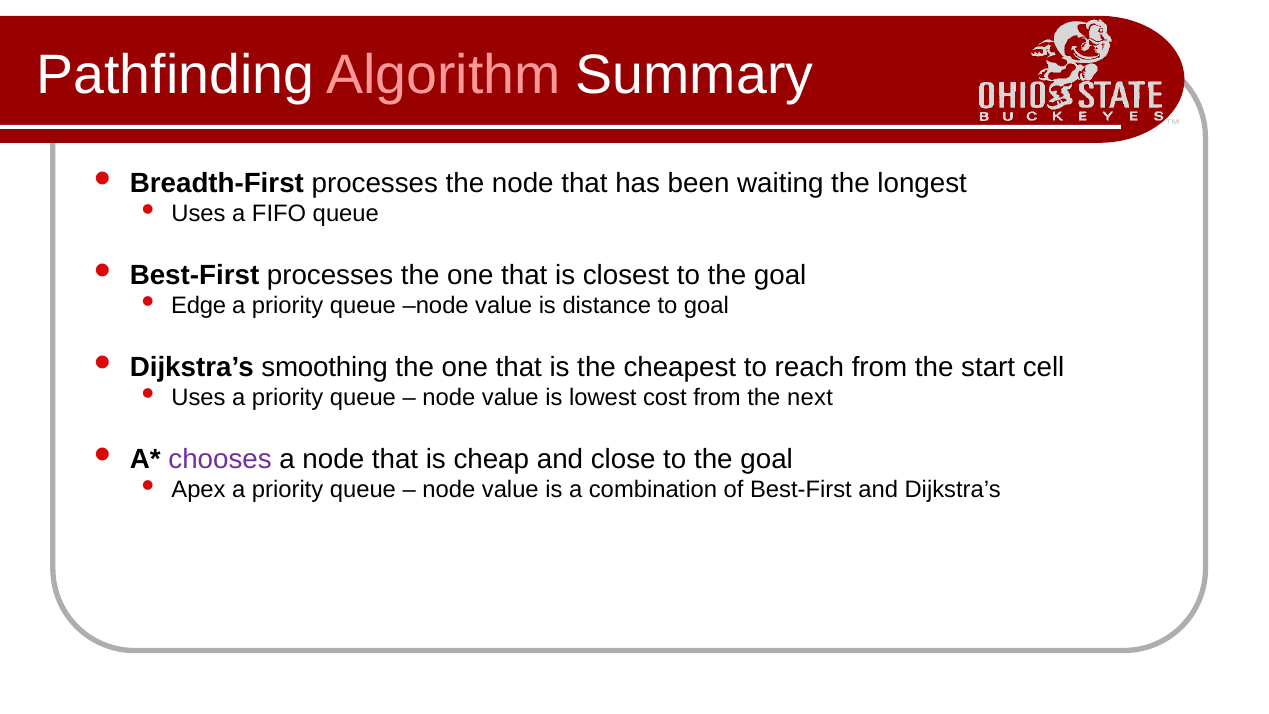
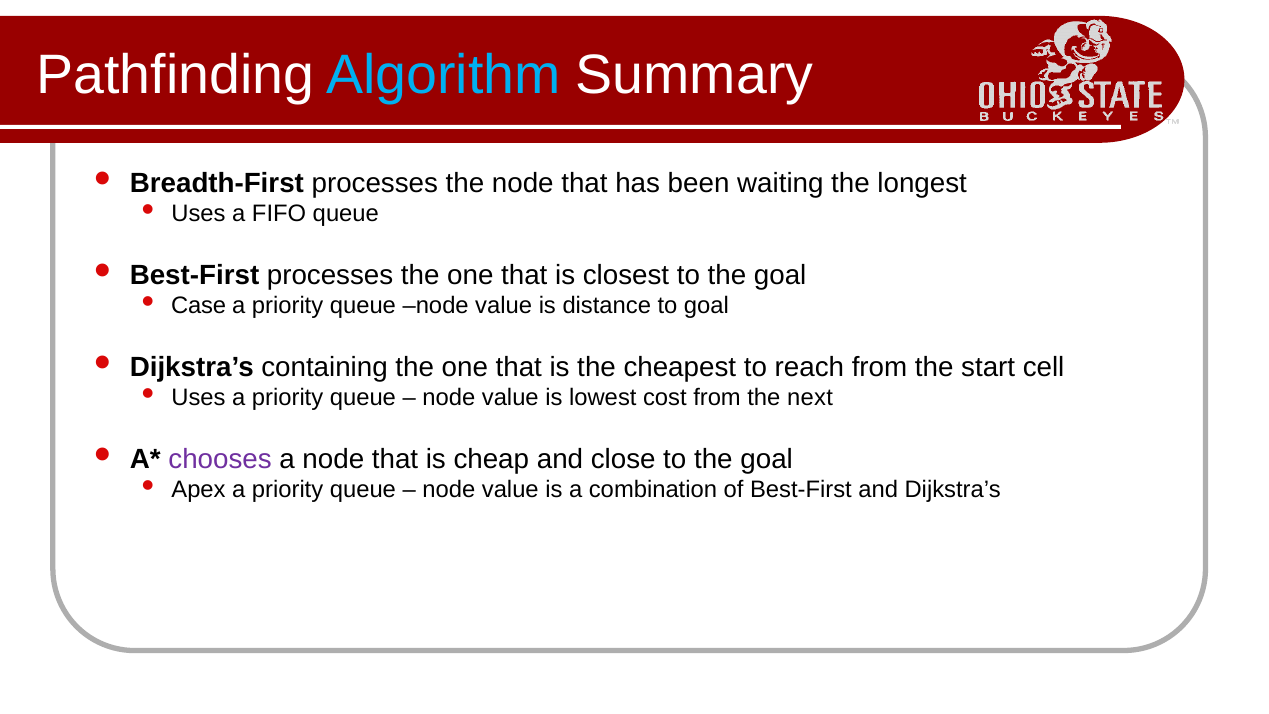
Algorithm colour: pink -> light blue
Edge: Edge -> Case
smoothing: smoothing -> containing
